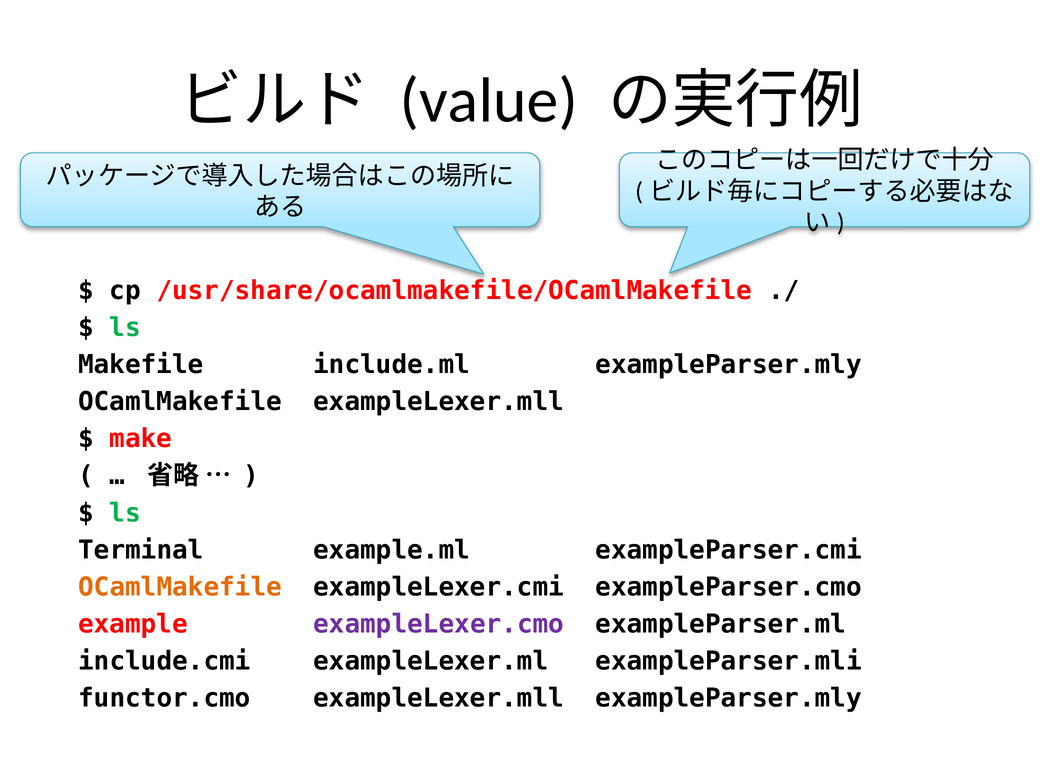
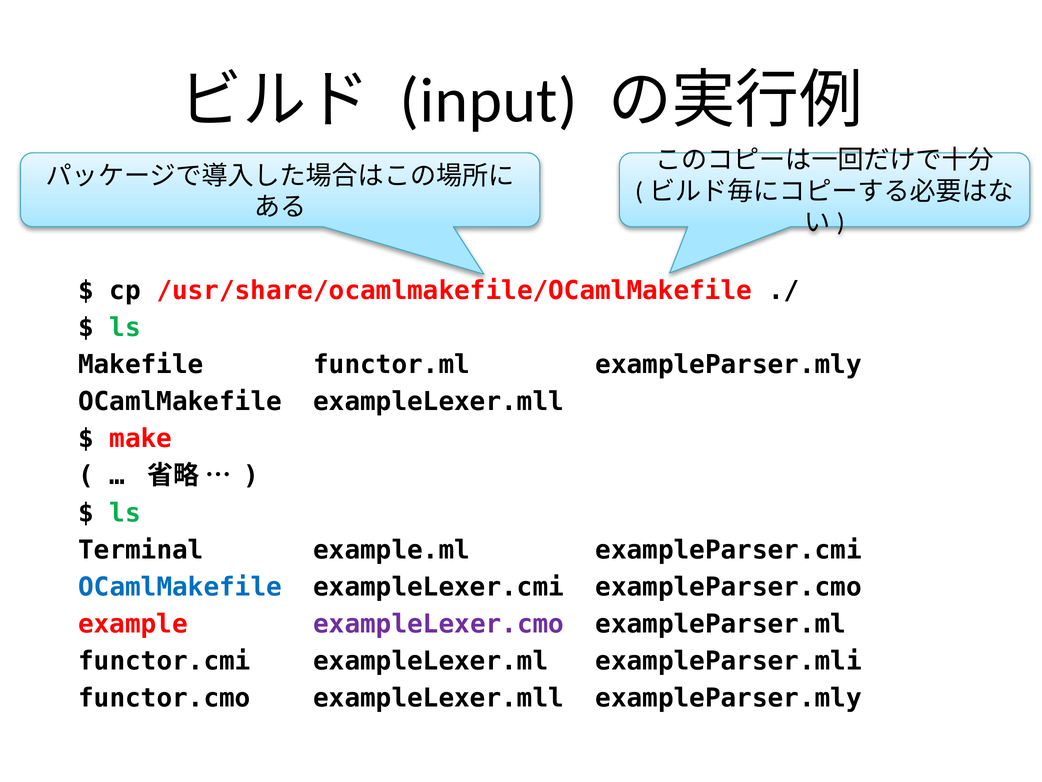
value: value -> input
include.ml: include.ml -> functor.ml
OCamlMakefile at (180, 587) colour: orange -> blue
include.cmi: include.cmi -> functor.cmi
